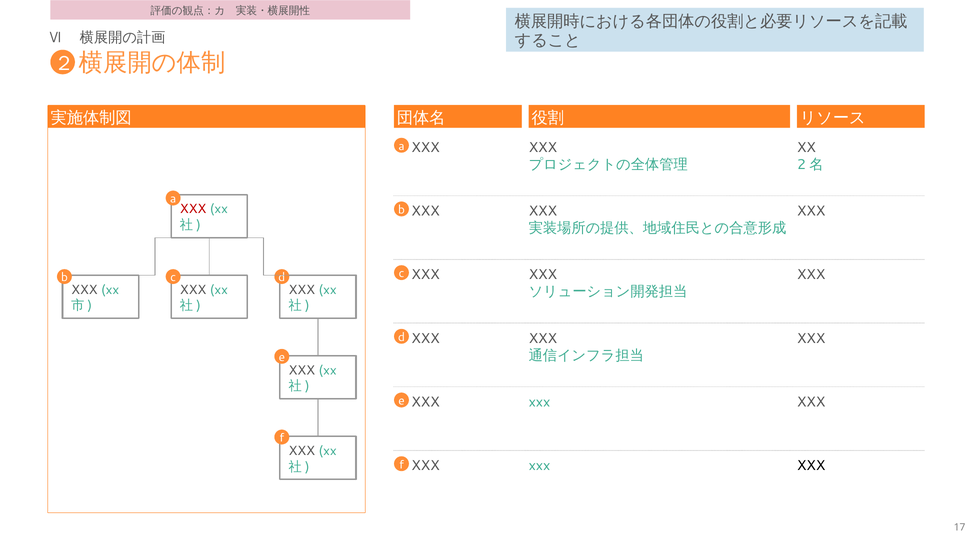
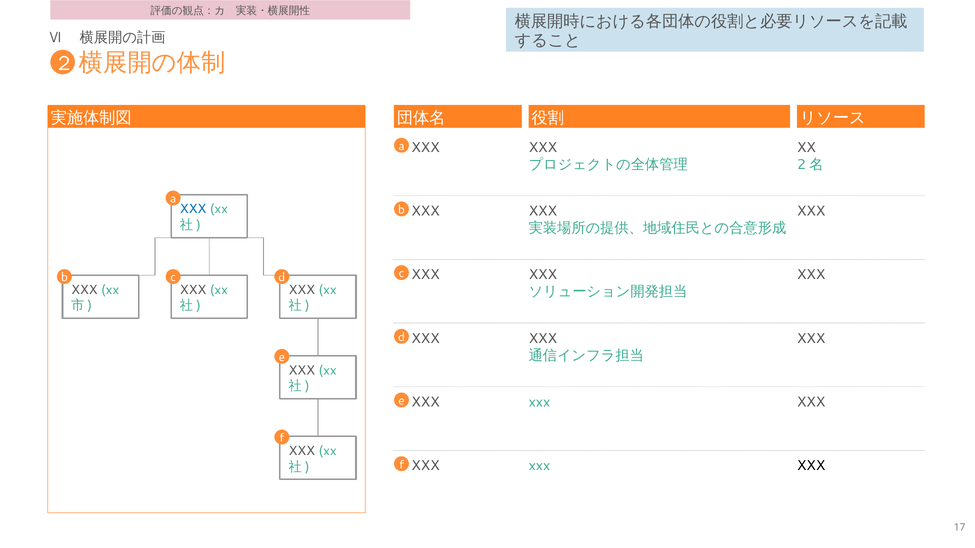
XXX at (193, 209) colour: red -> blue
